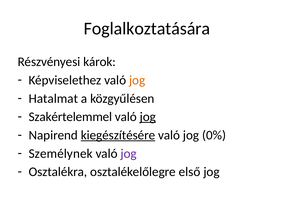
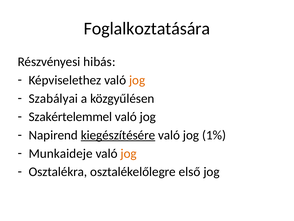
károk: károk -> hibás
Hatalmat: Hatalmat -> Szabályai
jog at (148, 117) underline: present -> none
0%: 0% -> 1%
Személynek: Személynek -> Munkaideje
jog at (129, 153) colour: purple -> orange
